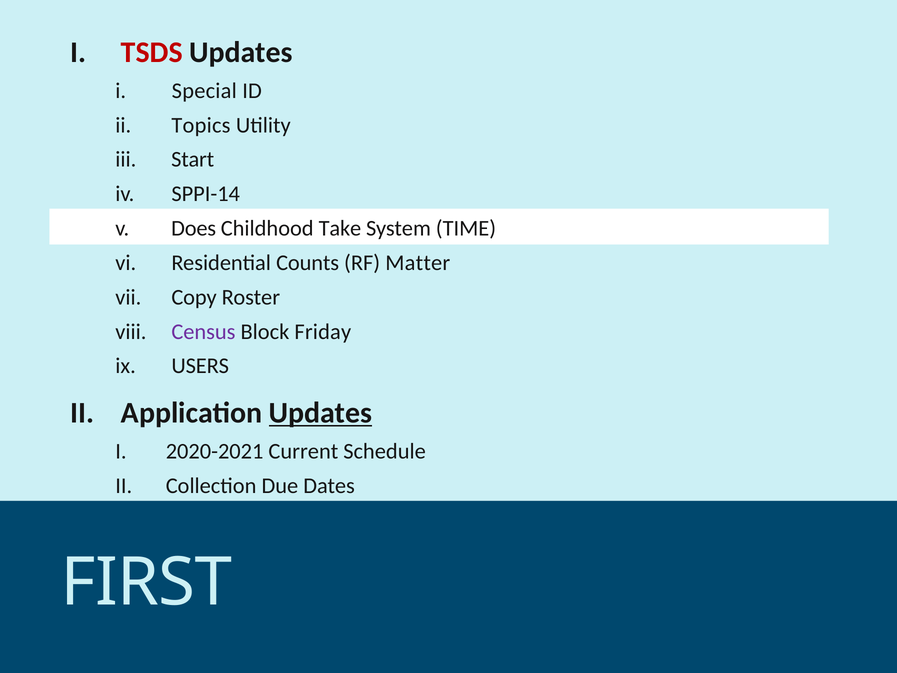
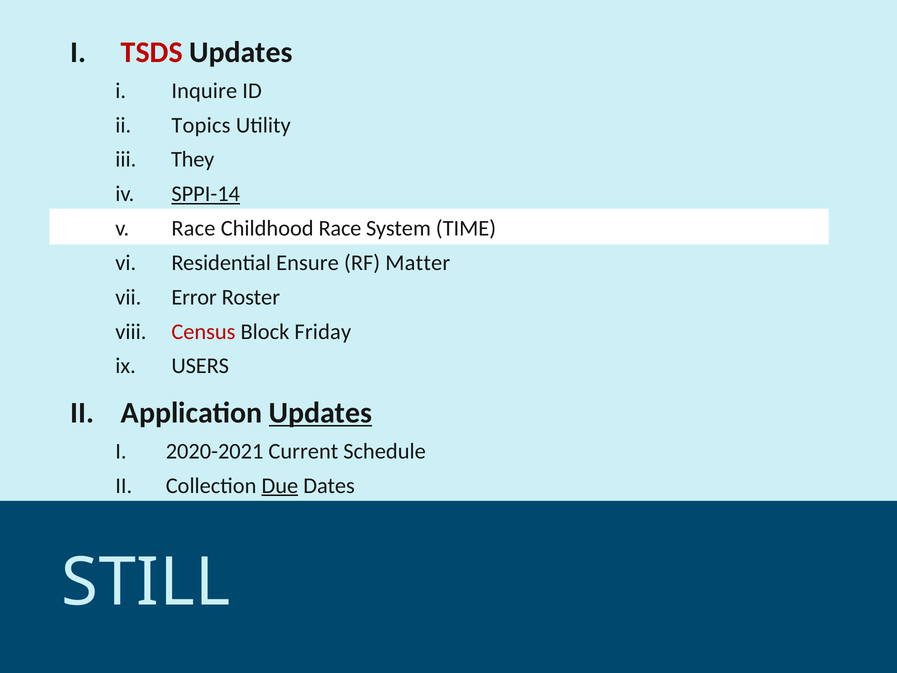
Special: Special -> Inquire
Start: Start -> They
SPPI-14 underline: none -> present
Does at (194, 228): Does -> Race
Childhood Take: Take -> Race
Counts: Counts -> Ensure
Copy: Copy -> Error
Census colour: purple -> red
Due underline: none -> present
FIRST: FIRST -> STILL
